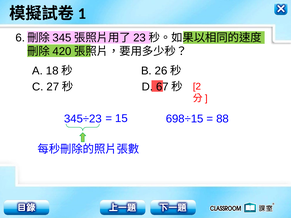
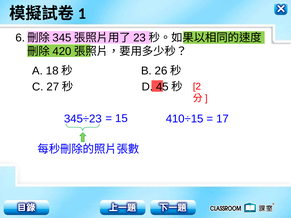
67: 67 -> 45
698÷15: 698÷15 -> 410÷15
88: 88 -> 17
